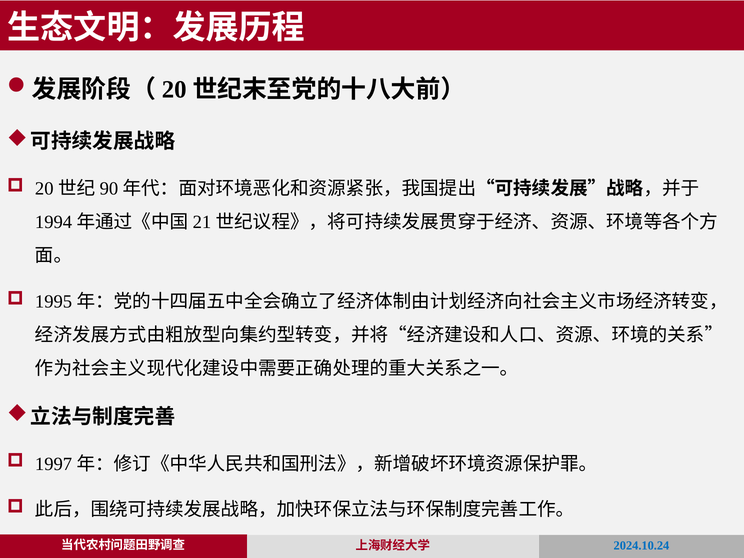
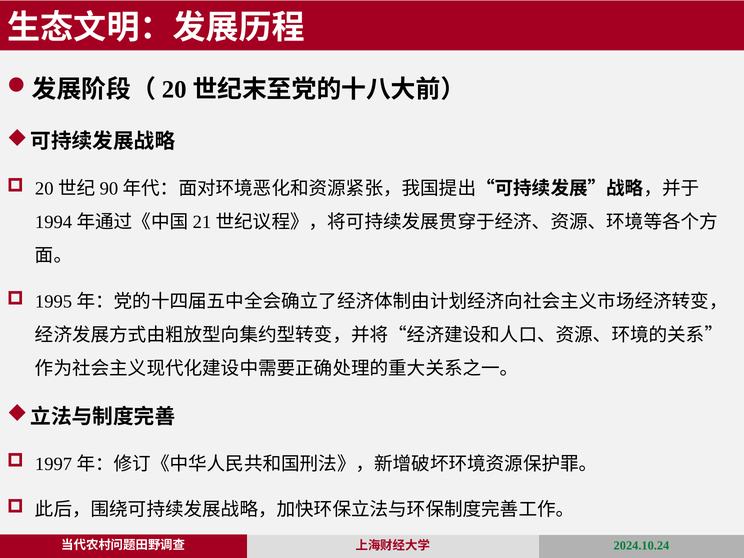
2024.10.24 colour: blue -> green
